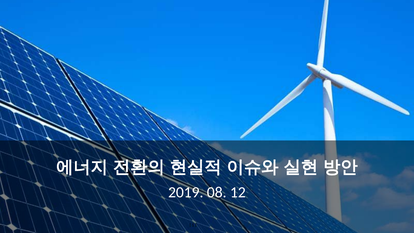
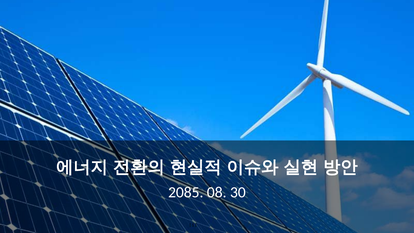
2019: 2019 -> 2085
12: 12 -> 30
